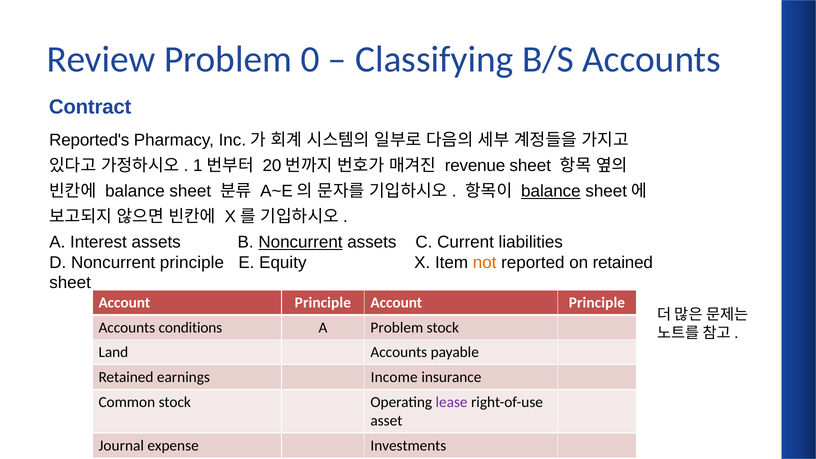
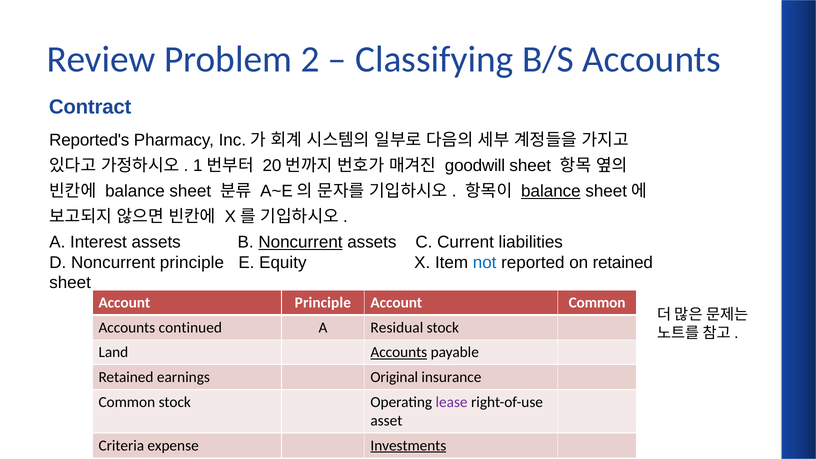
0: 0 -> 2
revenue: revenue -> goodwill
not colour: orange -> blue
Principle at (597, 303): Principle -> Common
conditions: conditions -> continued
A Problem: Problem -> Residual
Accounts at (399, 352) underline: none -> present
Income: Income -> Original
Journal: Journal -> Criteria
Investments underline: none -> present
